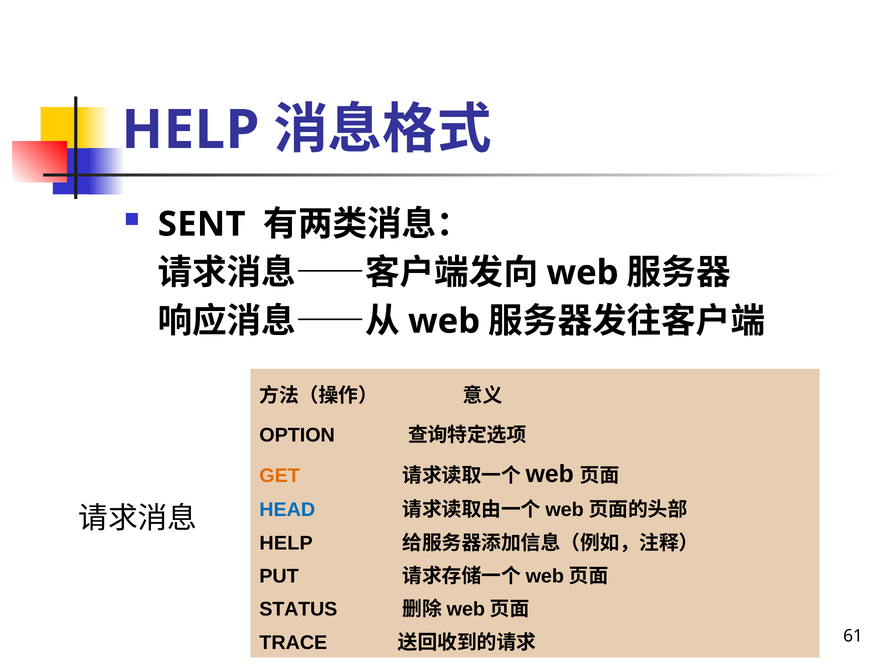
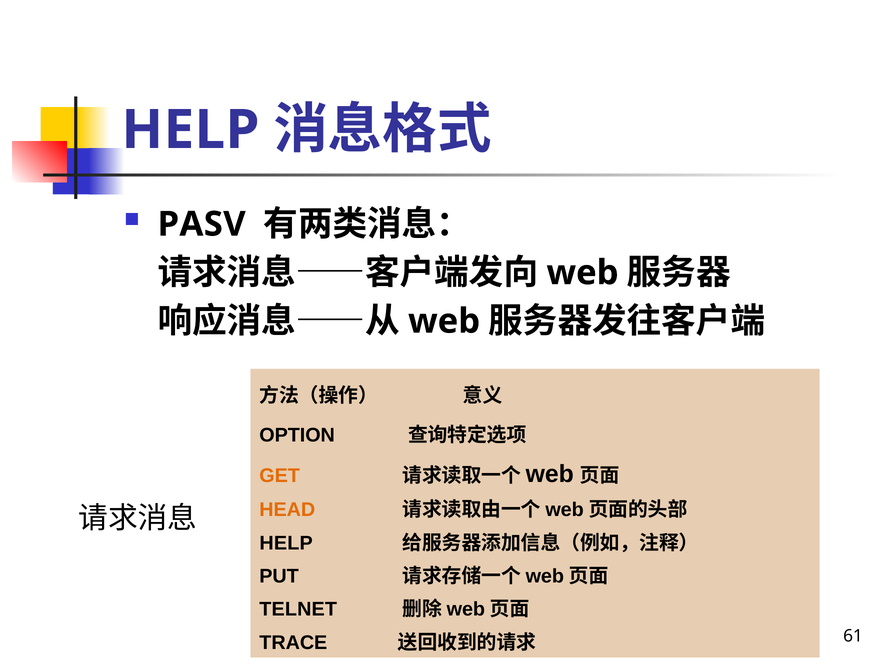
SENT: SENT -> PASV
HEAD colour: blue -> orange
STATUS: STATUS -> TELNET
